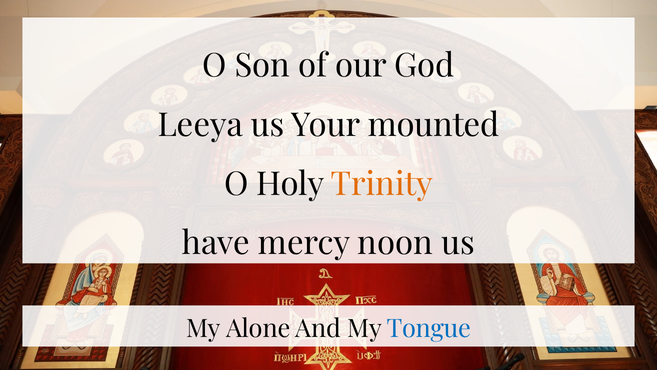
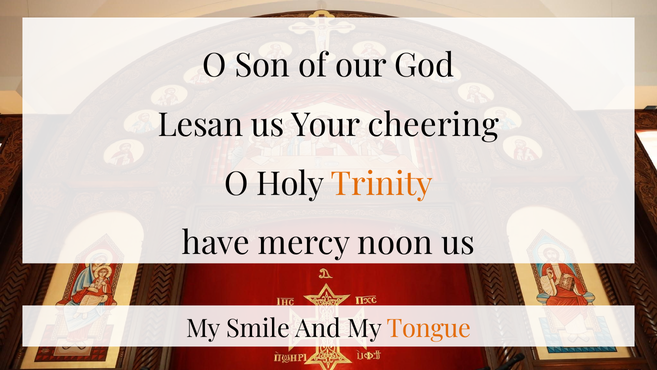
Leeya: Leeya -> Lesan
mounted: mounted -> cheering
Alone: Alone -> Smile
Tongue colour: blue -> orange
